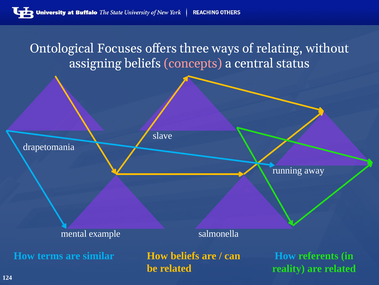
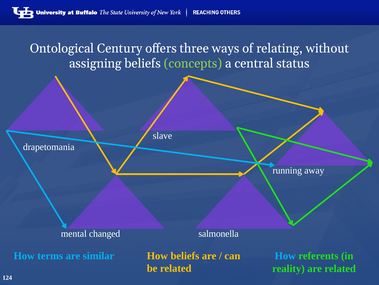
Focuses: Focuses -> Century
concepts colour: pink -> light green
example: example -> changed
